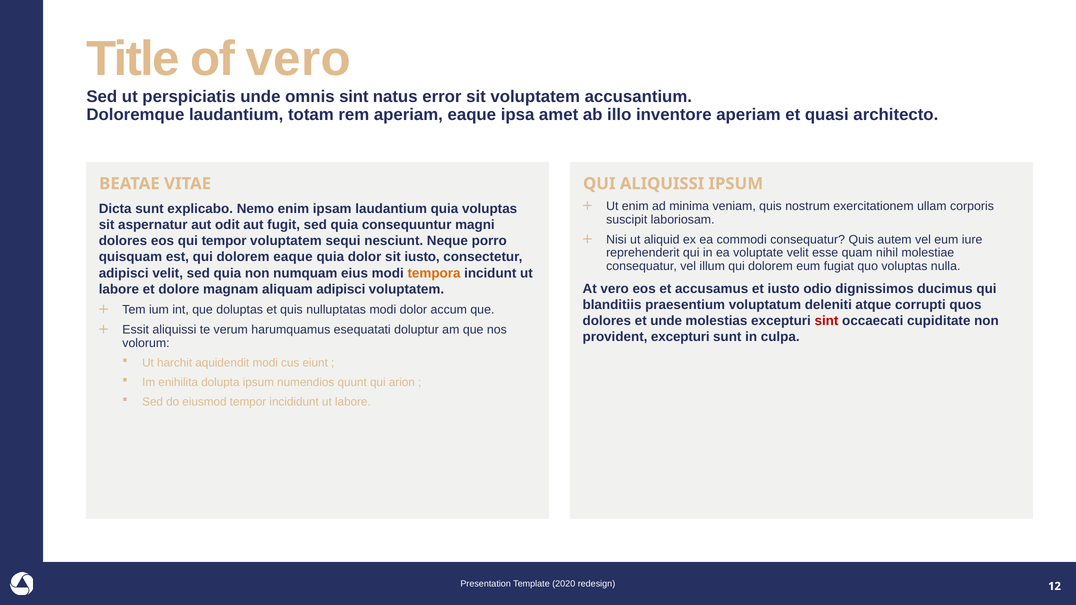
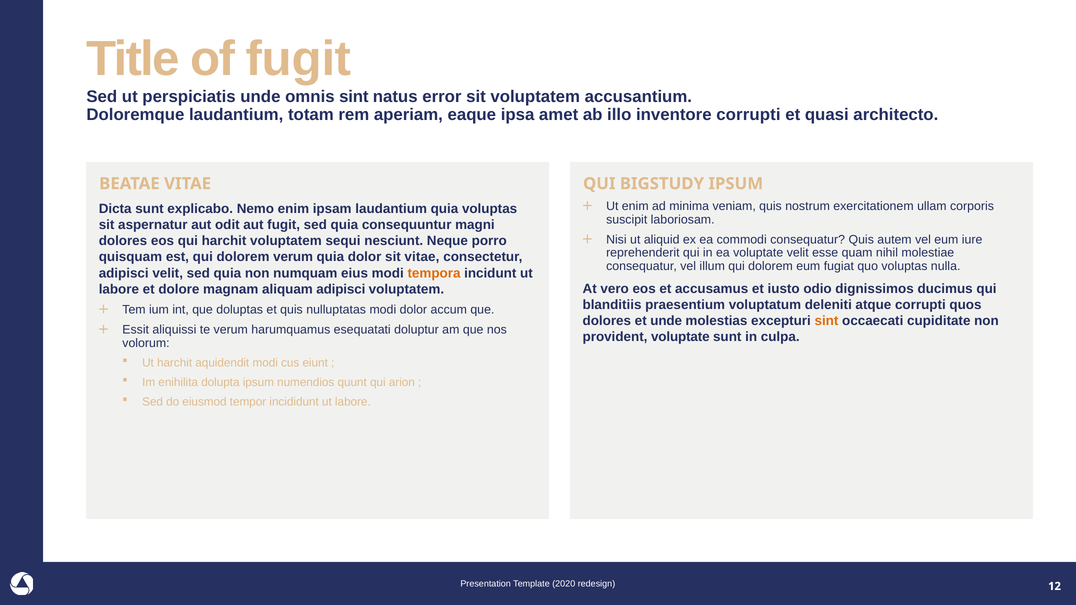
of vero: vero -> fugit
inventore aperiam: aperiam -> corrupti
QUI ALIQUISSI: ALIQUISSI -> BIGSTUDY
qui tempor: tempor -> harchit
dolorem eaque: eaque -> verum
sit iusto: iusto -> vitae
sint at (826, 321) colour: red -> orange
provident excepturi: excepturi -> voluptate
